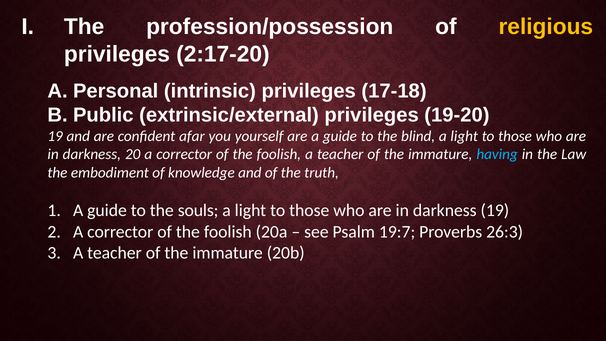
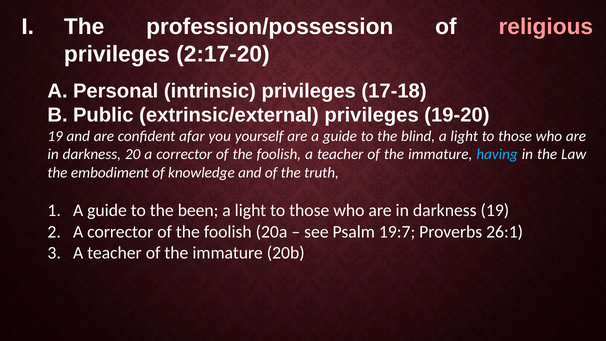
religious colour: yellow -> pink
souls: souls -> been
26:3: 26:3 -> 26:1
